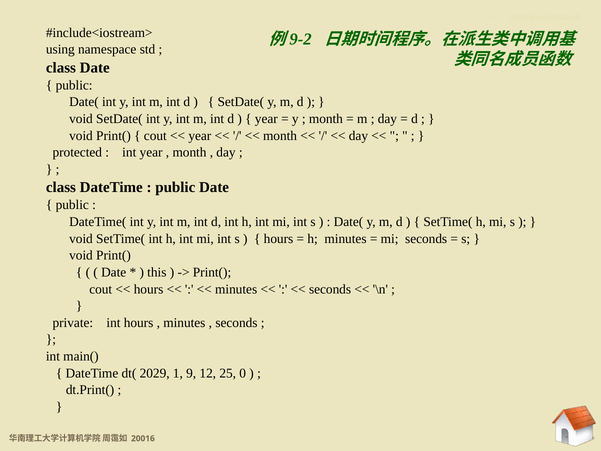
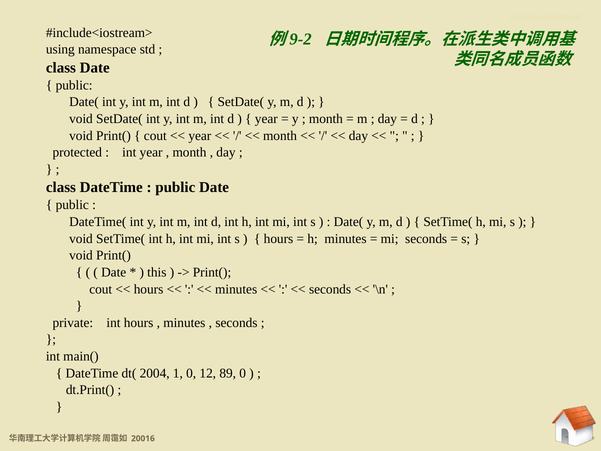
2029: 2029 -> 2004
1 9: 9 -> 0
25: 25 -> 89
